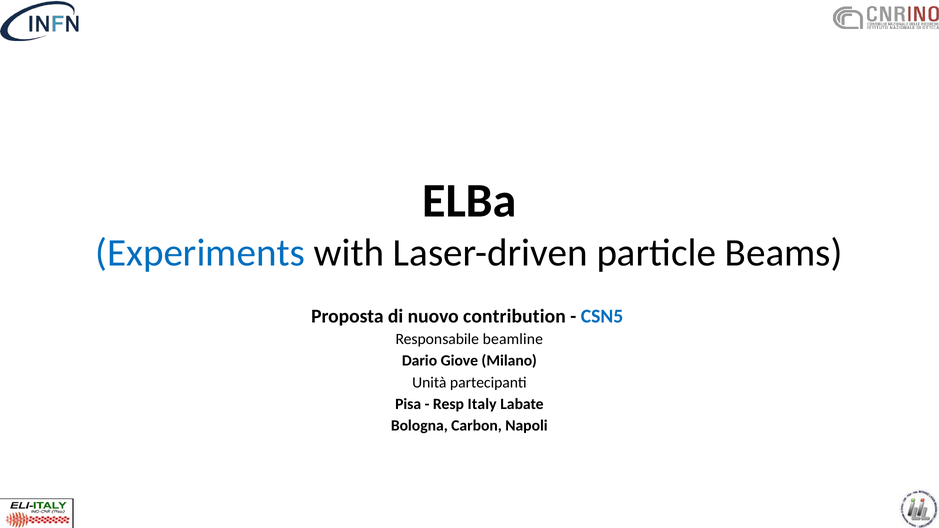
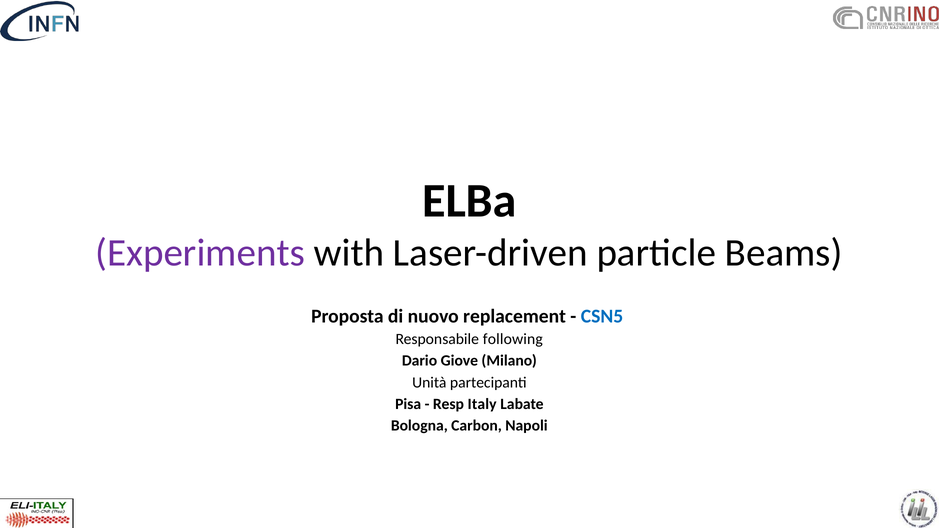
Experiments colour: blue -> purple
contribution: contribution -> replacement
beamline: beamline -> following
